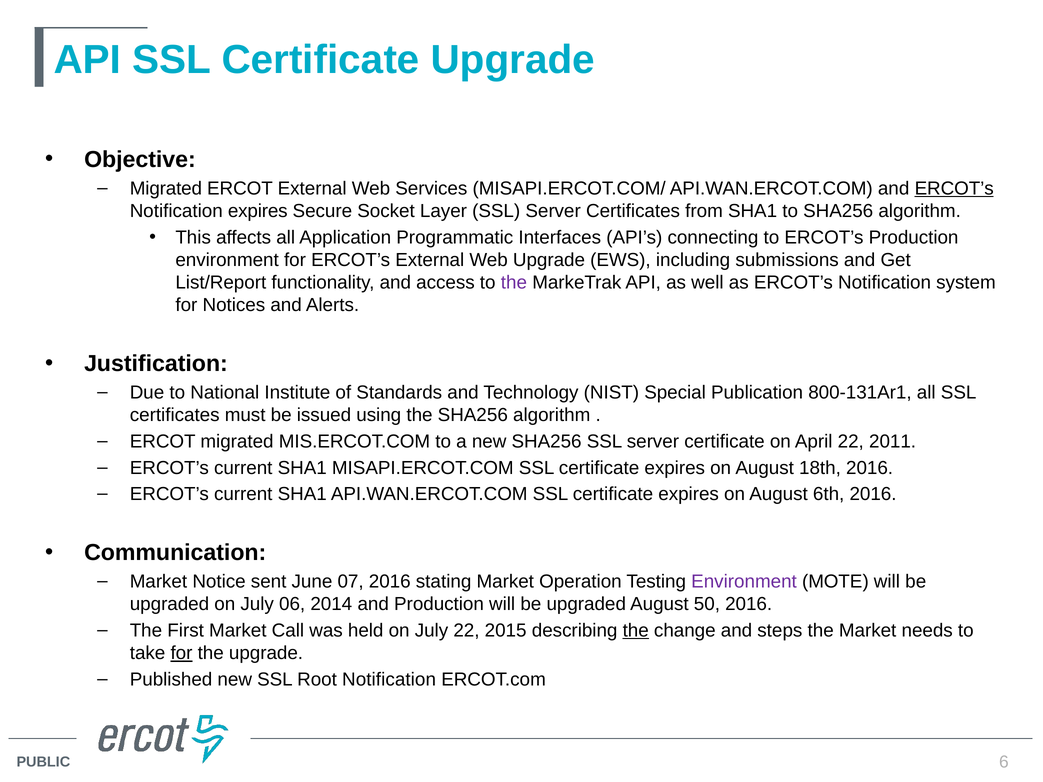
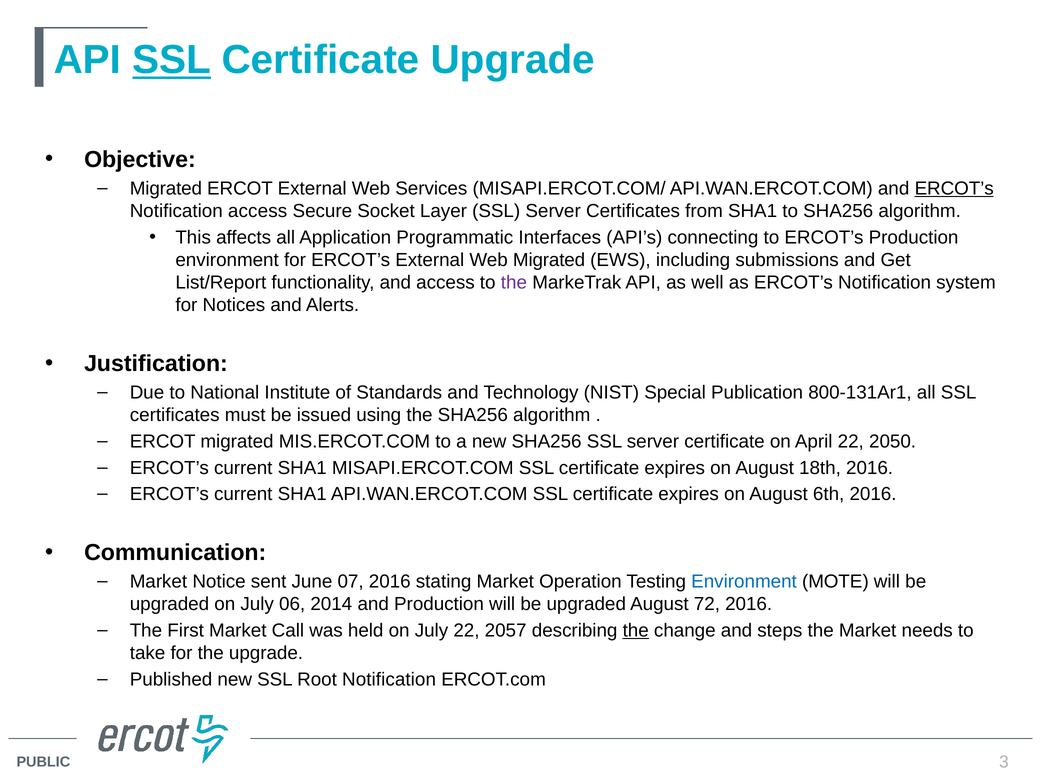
SSL at (172, 60) underline: none -> present
Notification expires: expires -> access
Web Upgrade: Upgrade -> Migrated
2011: 2011 -> 2050
Environment at (744, 582) colour: purple -> blue
50: 50 -> 72
2015: 2015 -> 2057
for at (182, 653) underline: present -> none
6: 6 -> 3
